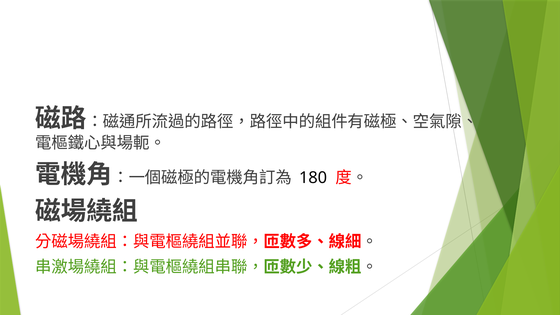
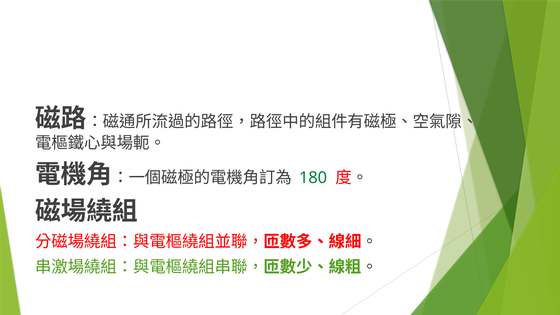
180 colour: black -> green
